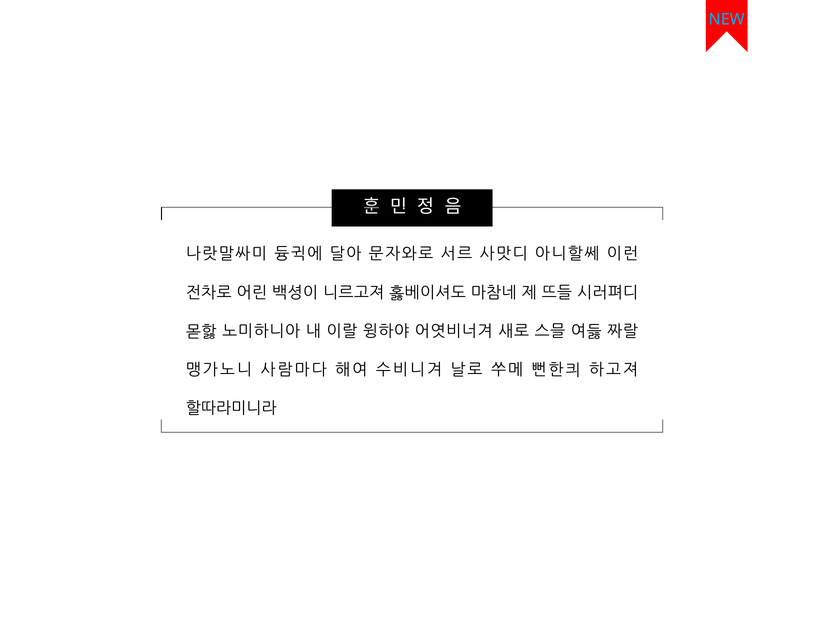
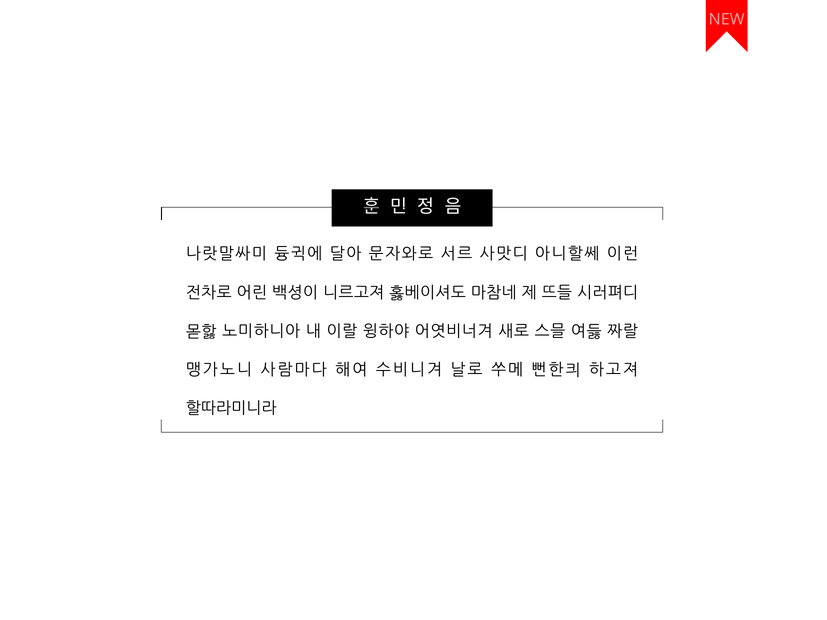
NEW colour: light blue -> pink
